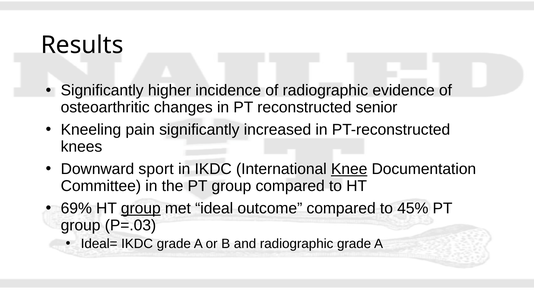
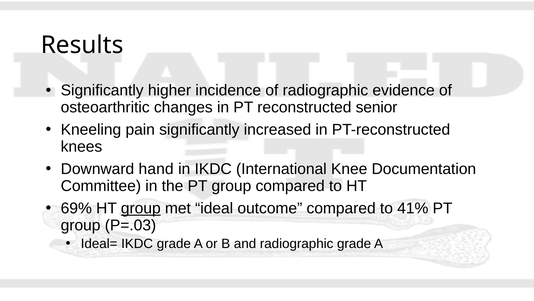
sport: sport -> hand
Knee underline: present -> none
45%: 45% -> 41%
